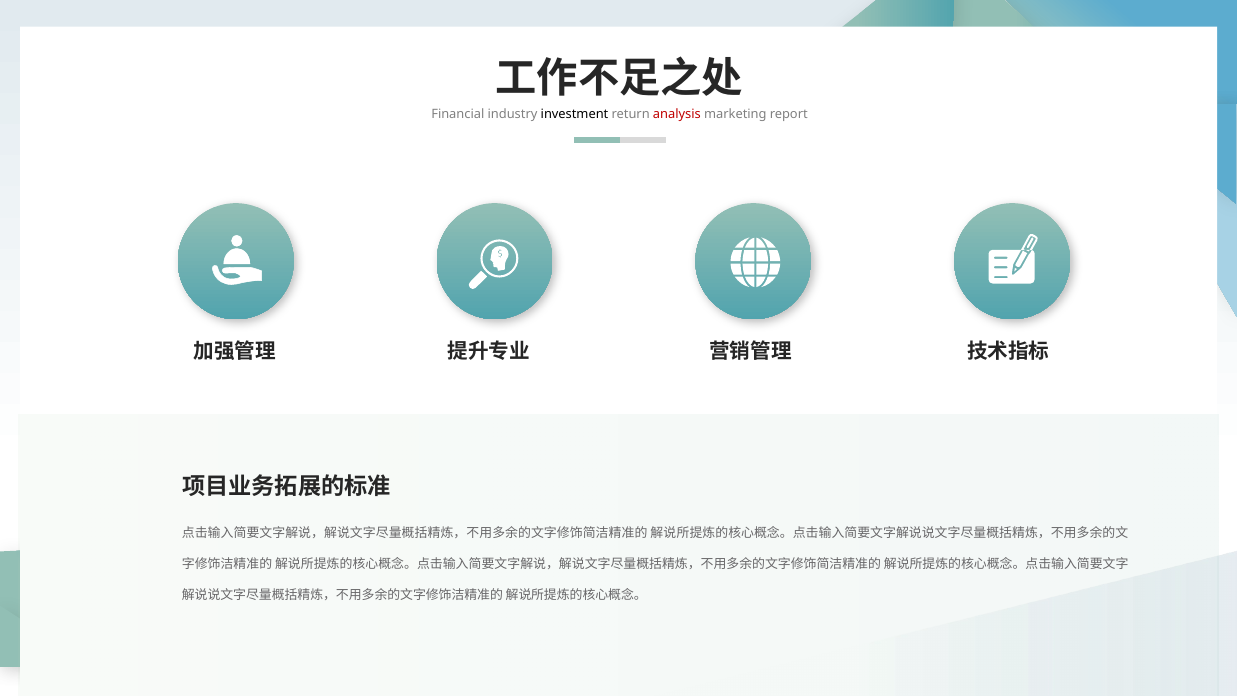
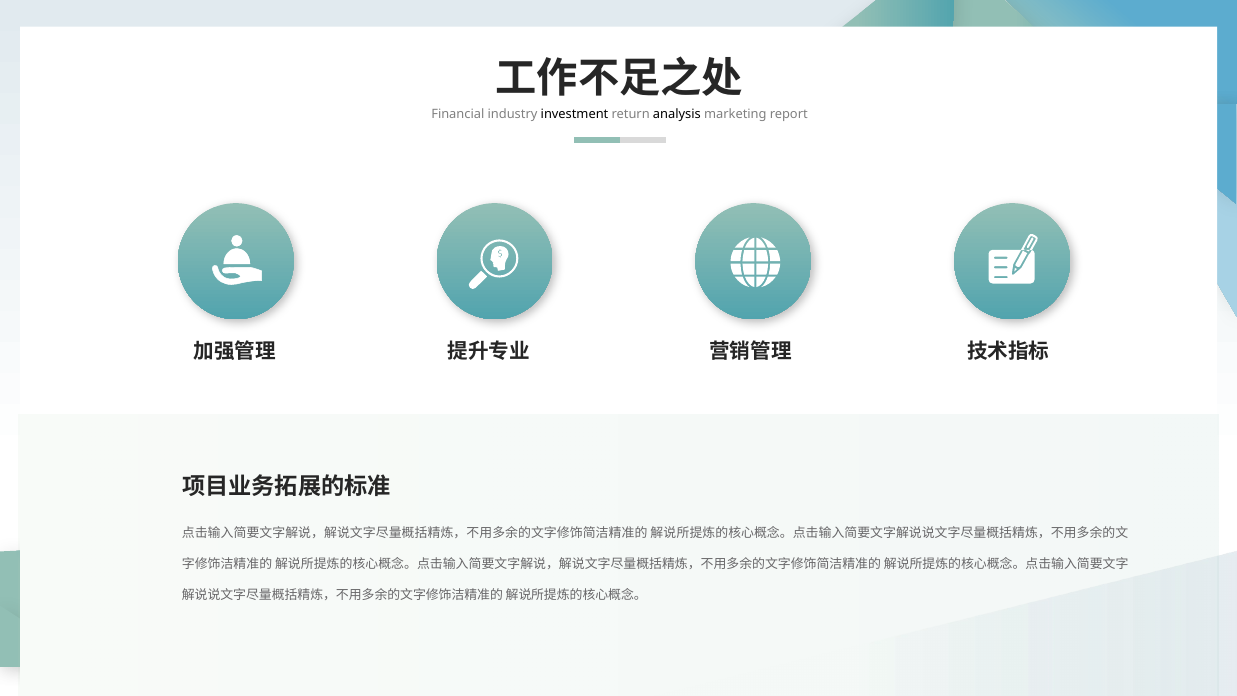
analysis colour: red -> black
